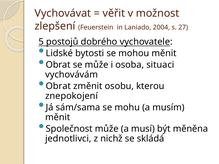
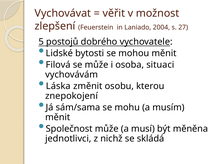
Obrat at (58, 65): Obrat -> Filová
Obrat at (58, 86): Obrat -> Láska
